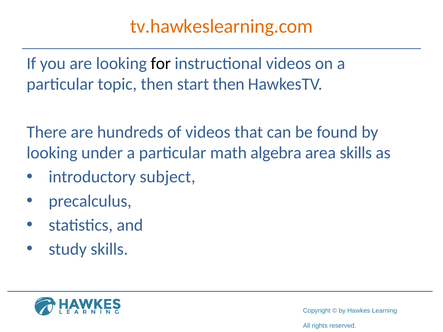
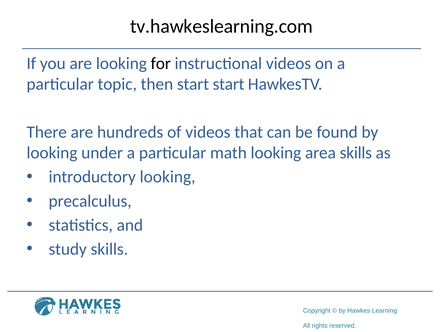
tv.hawkeslearning.com colour: orange -> black
start then: then -> start
math algebra: algebra -> looking
introductory subject: subject -> looking
